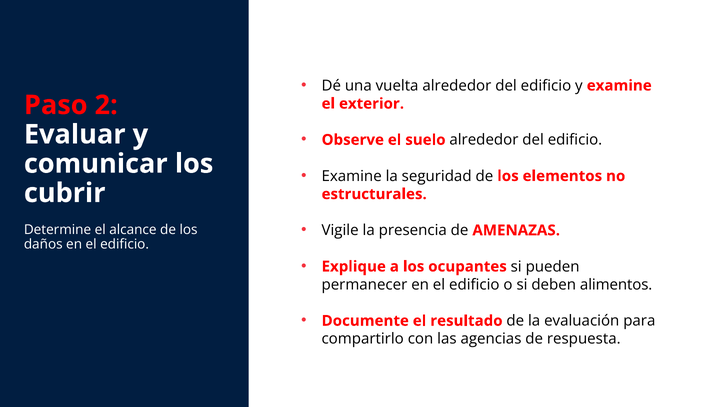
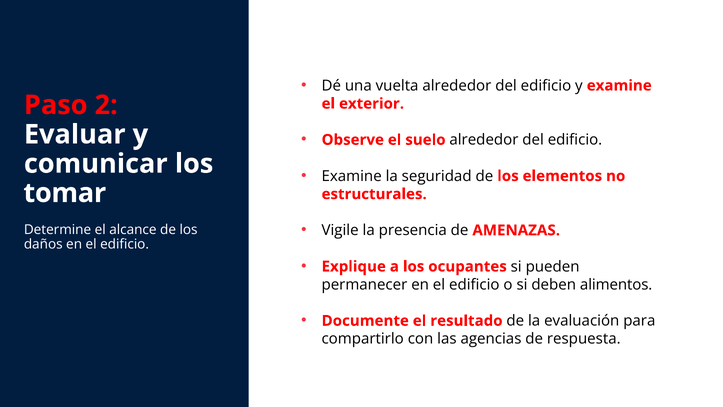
cubrir: cubrir -> tomar
